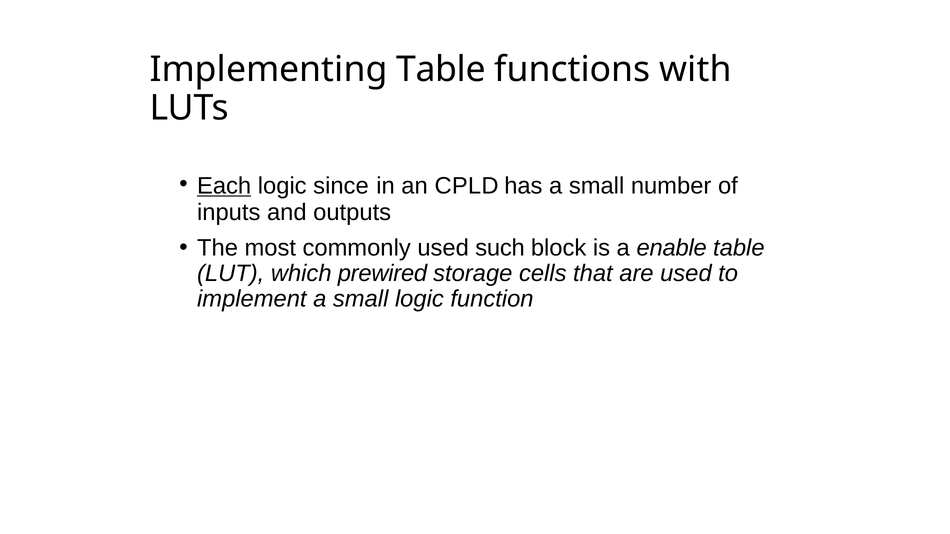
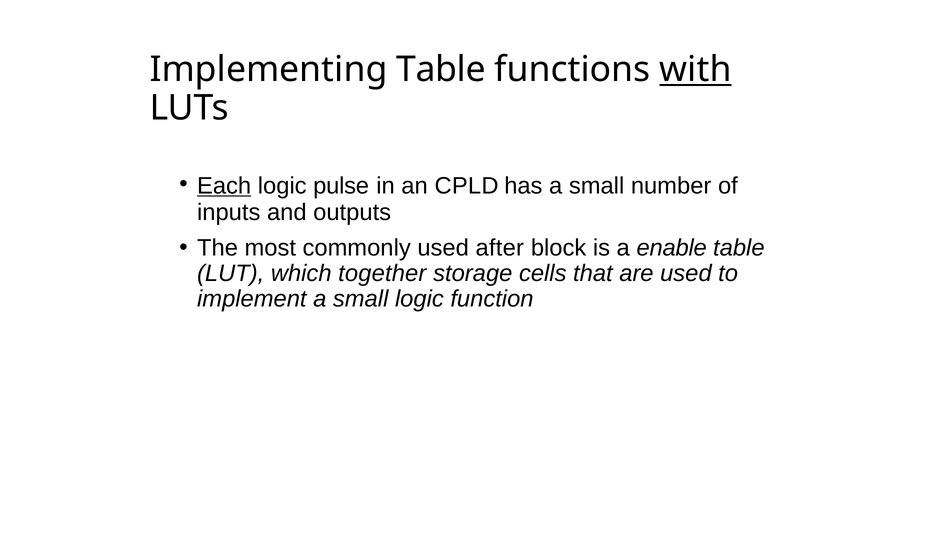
with underline: none -> present
since: since -> pulse
such: such -> after
prewired: prewired -> together
